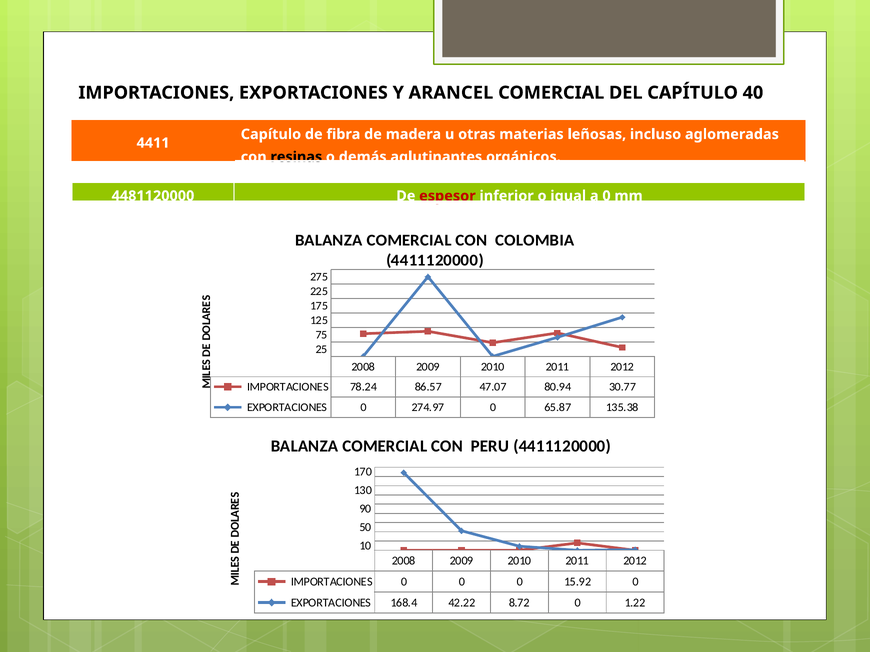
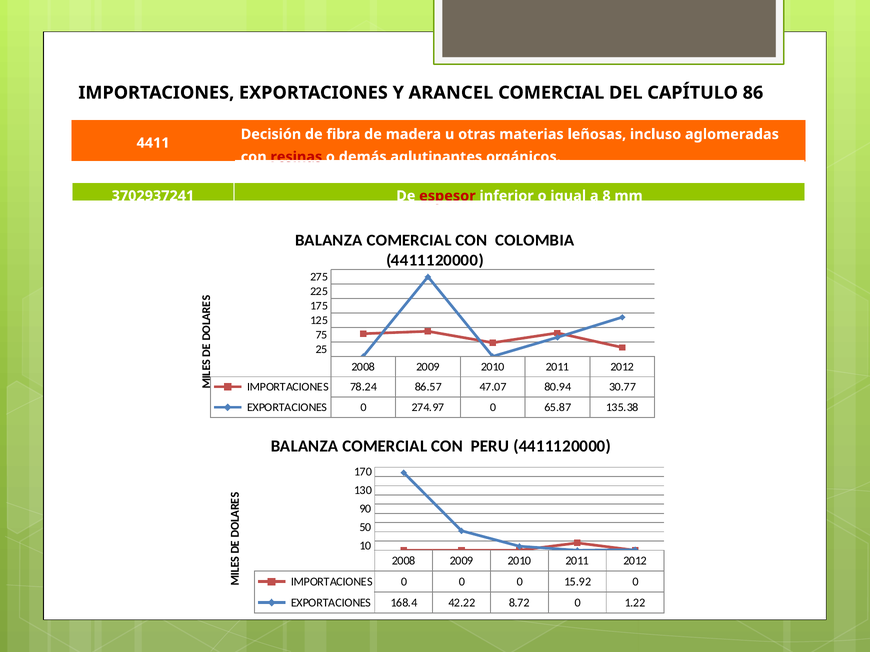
40: 40 -> 86
Capítulo at (271, 134): Capítulo -> Decisión
resinas colour: black -> red
4481120000: 4481120000 -> 3702937241
a 0: 0 -> 8
